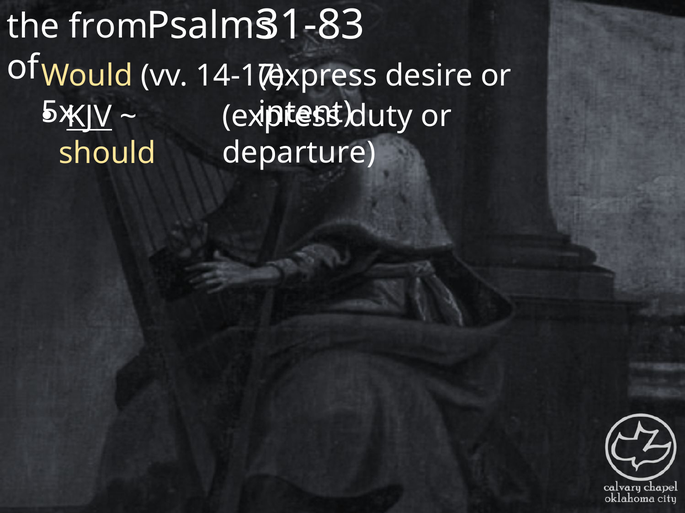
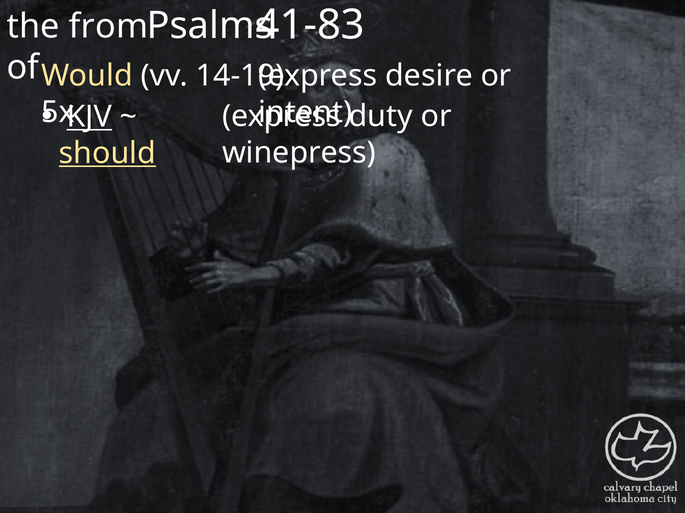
31-83: 31-83 -> 41-83
14-17: 14-17 -> 14-19
departure: departure -> winepress
should underline: none -> present
